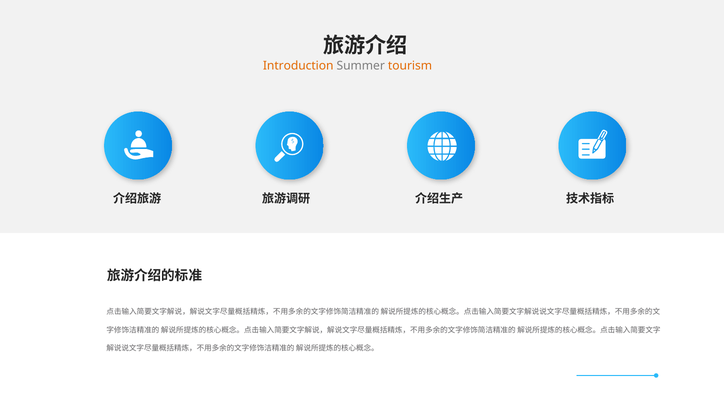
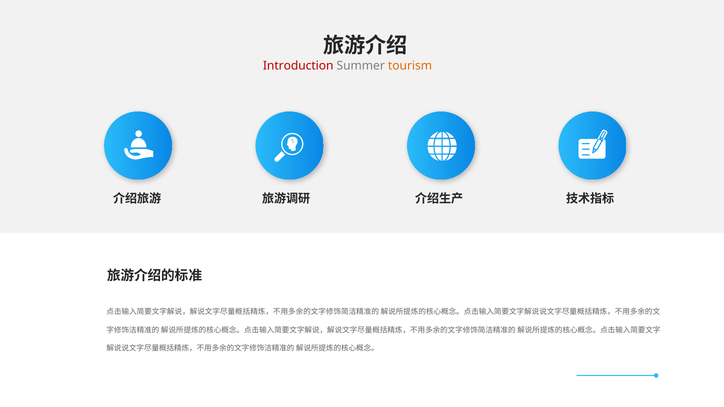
Introduction colour: orange -> red
